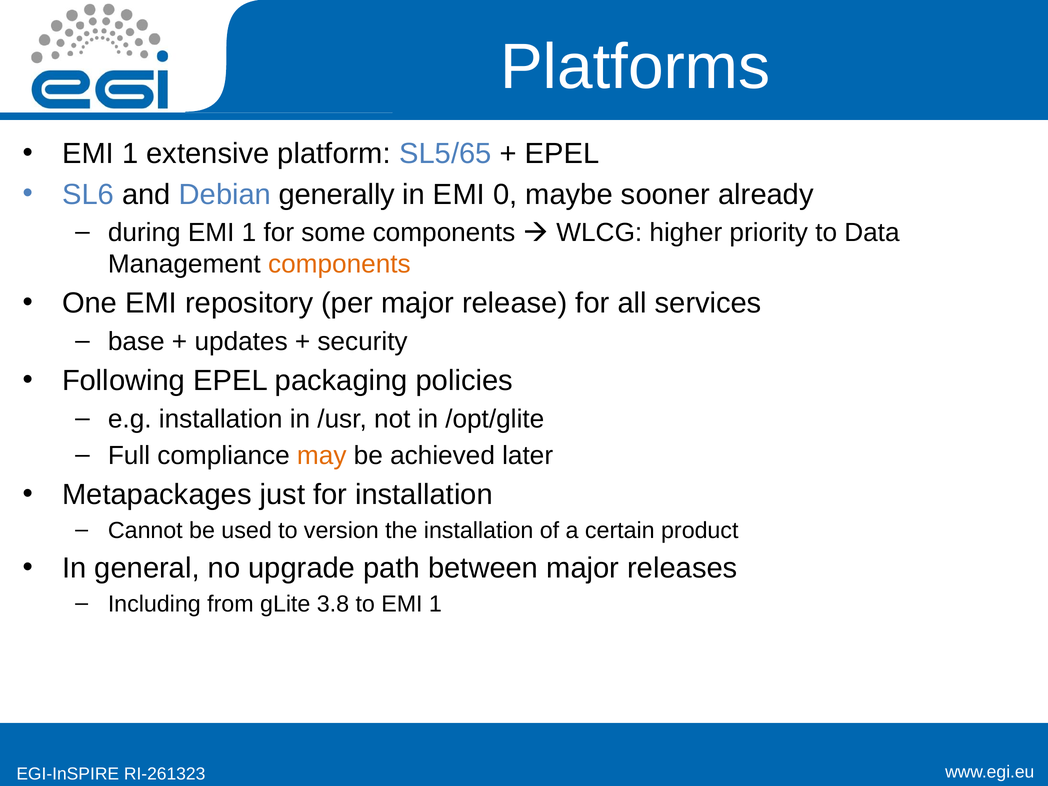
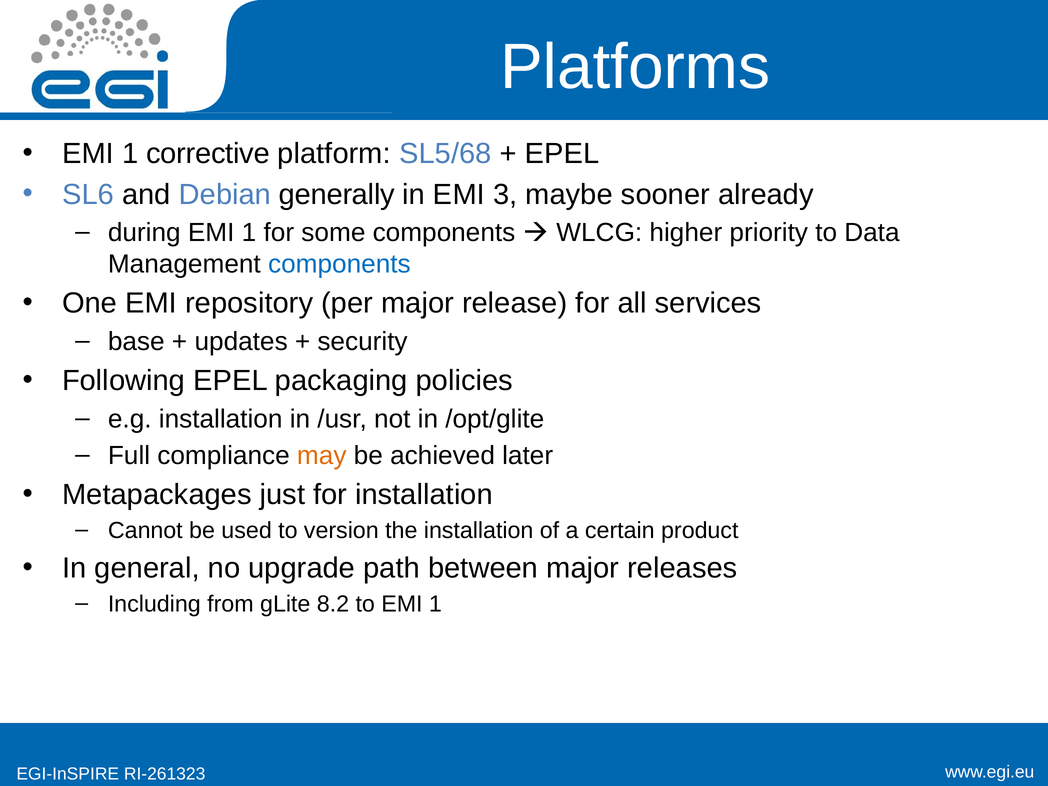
extensive: extensive -> corrective
SL5/65: SL5/65 -> SL5/68
0: 0 -> 3
components at (339, 264) colour: orange -> blue
3.8: 3.8 -> 8.2
